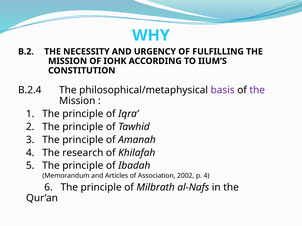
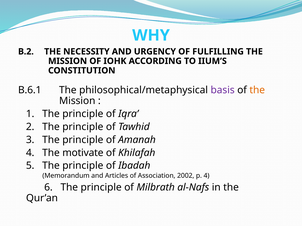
B.2.4: B.2.4 -> B.6.1
the at (257, 90) colour: purple -> orange
research: research -> motivate
